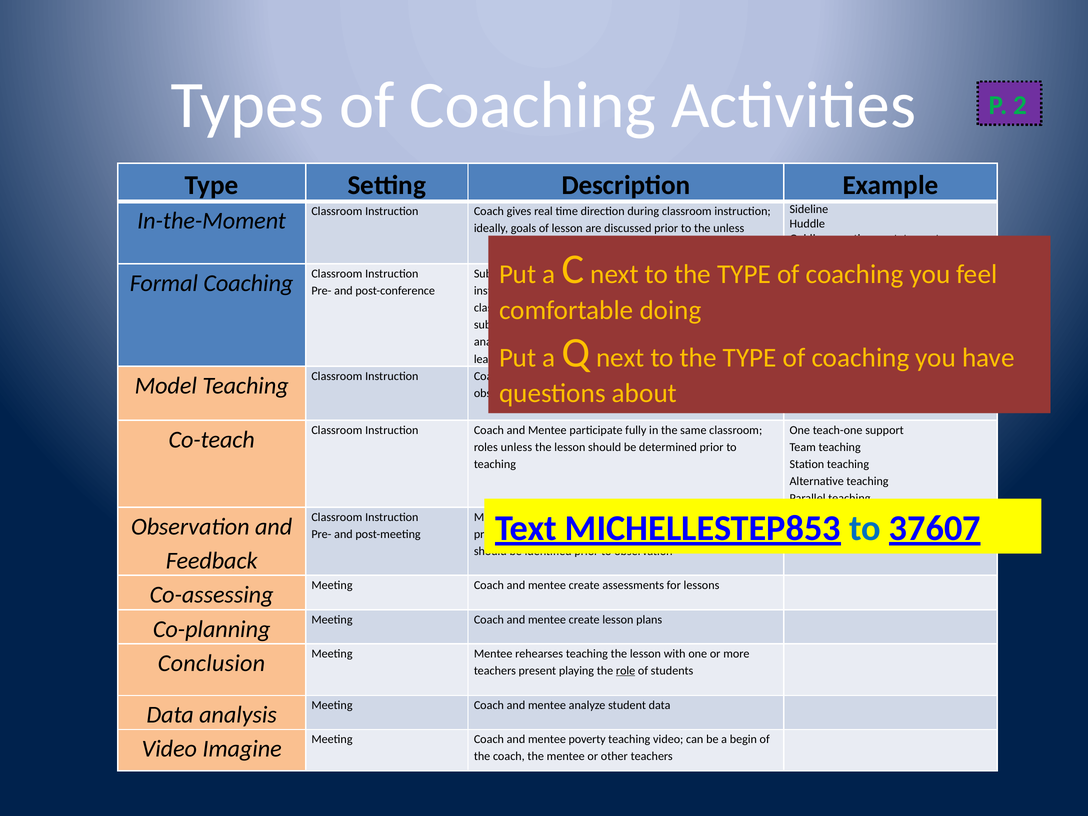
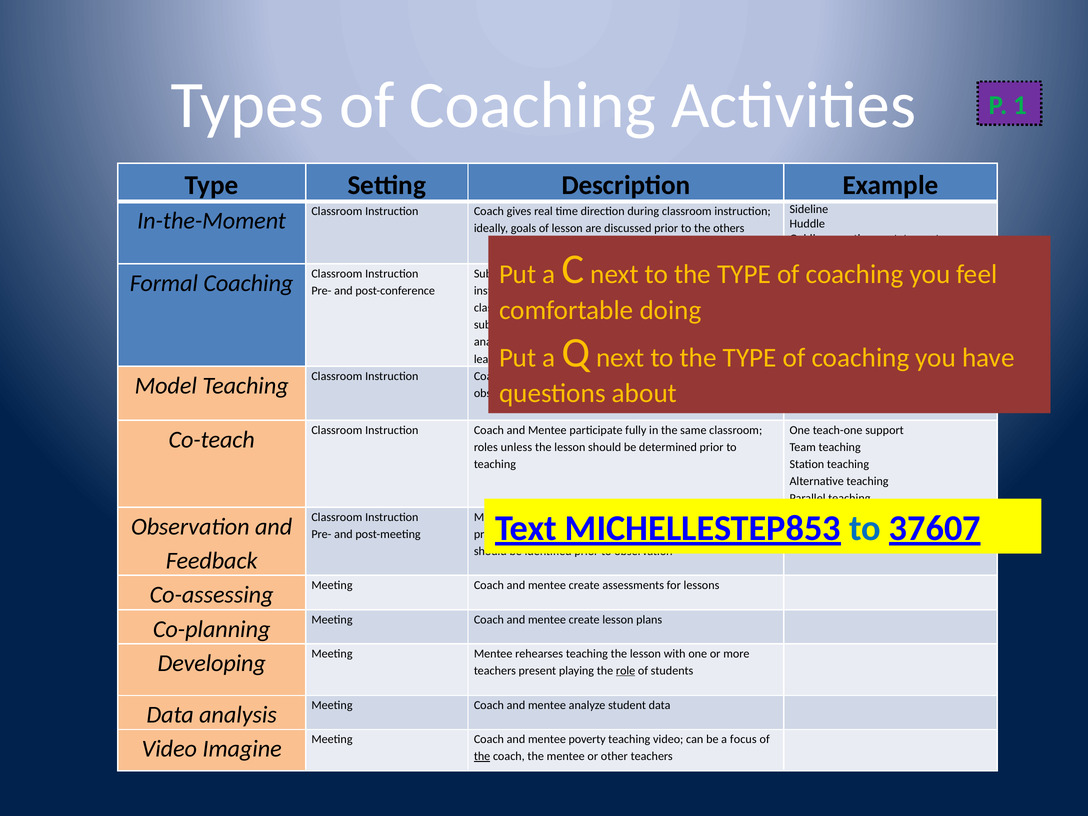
2: 2 -> 1
the unless: unless -> others
Conclusion: Conclusion -> Developing
begin: begin -> focus
the at (482, 756) underline: none -> present
